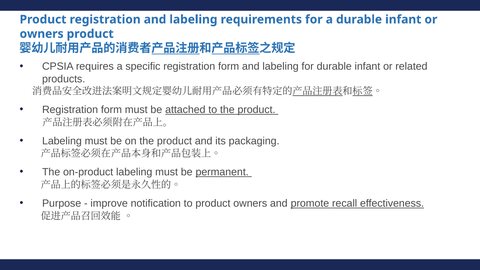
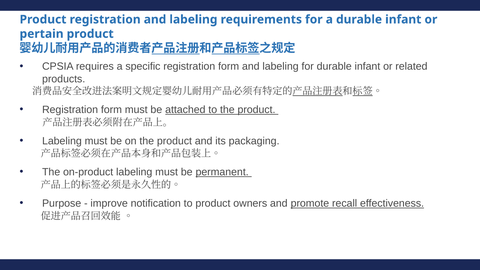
owners at (42, 34): owners -> pertain
